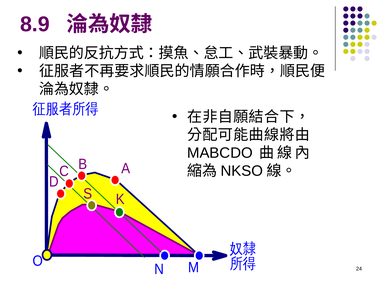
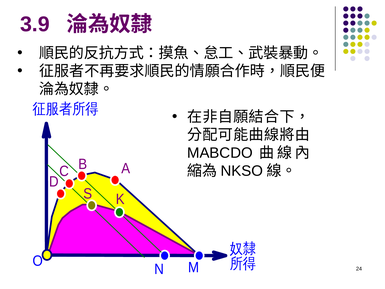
8.9: 8.9 -> 3.9
